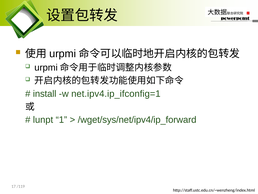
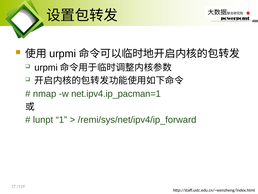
install: install -> nmap
net.ipv4.ip_ifconfig=1: net.ipv4.ip_ifconfig=1 -> net.ipv4.ip_pacman=1
/wget/sys/net/ipv4/ip_forward: /wget/sys/net/ipv4/ip_forward -> /remi/sys/net/ipv4/ip_forward
